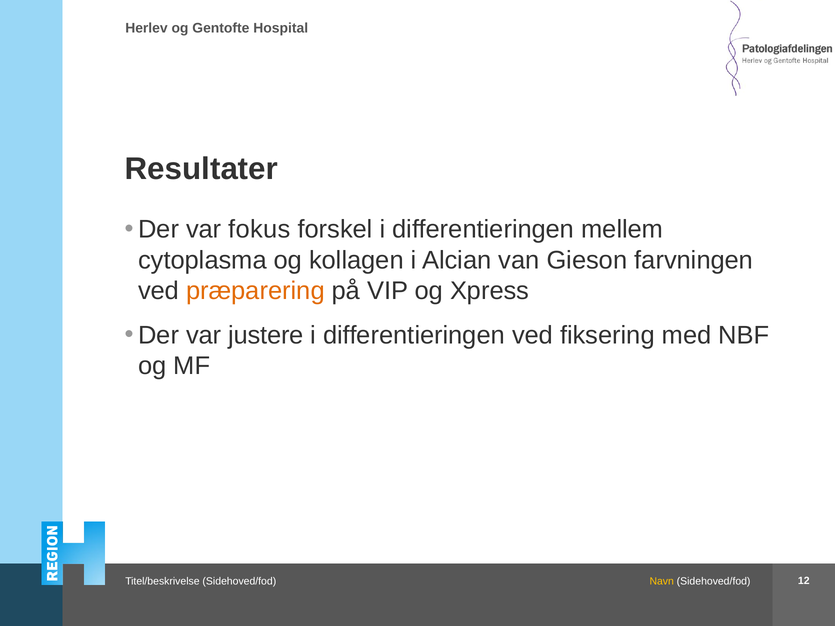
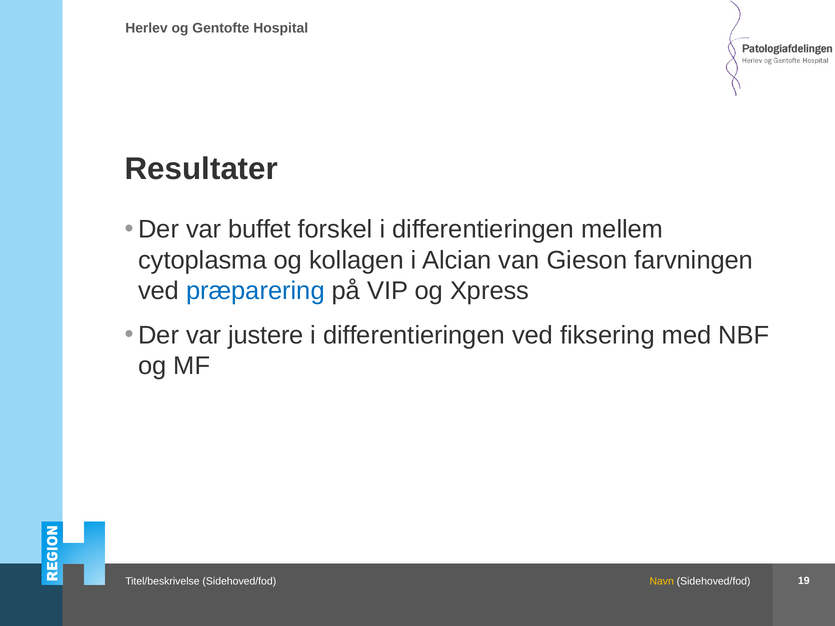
fokus: fokus -> buffet
præparering colour: orange -> blue
12: 12 -> 19
